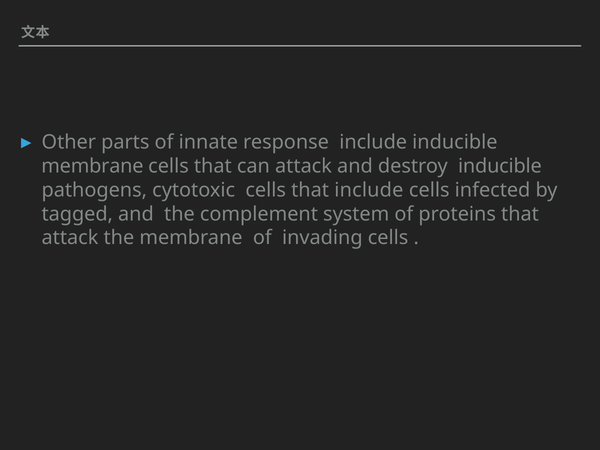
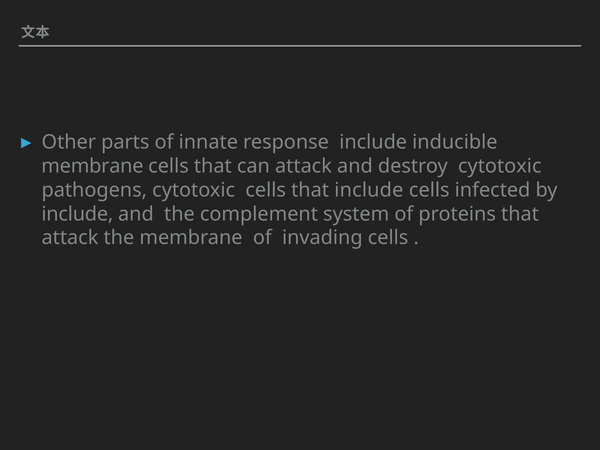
destroy inducible: inducible -> cytotoxic
tagged at (77, 214): tagged -> include
